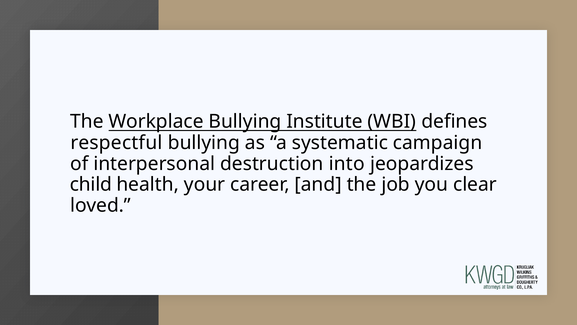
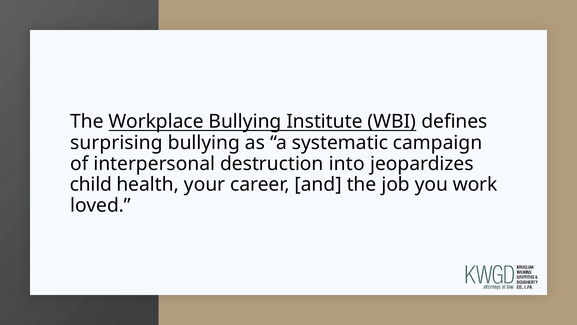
respectful: respectful -> surprising
clear: clear -> work
